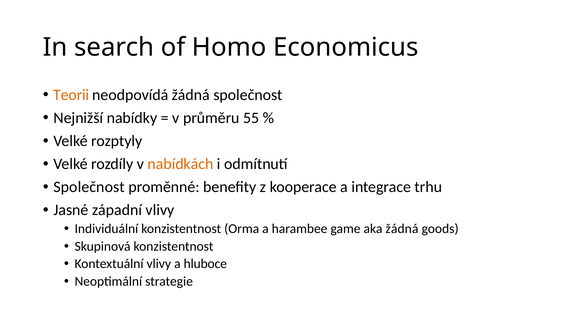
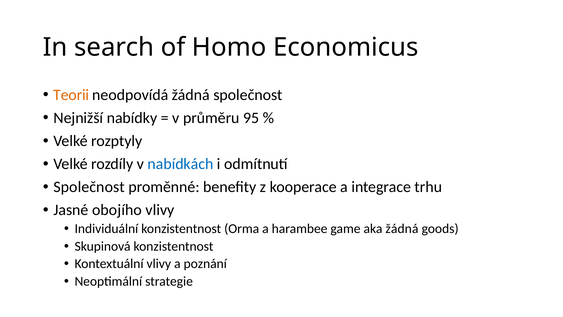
55: 55 -> 95
nabídkách colour: orange -> blue
západní: západní -> obojího
hluboce: hluboce -> poznání
